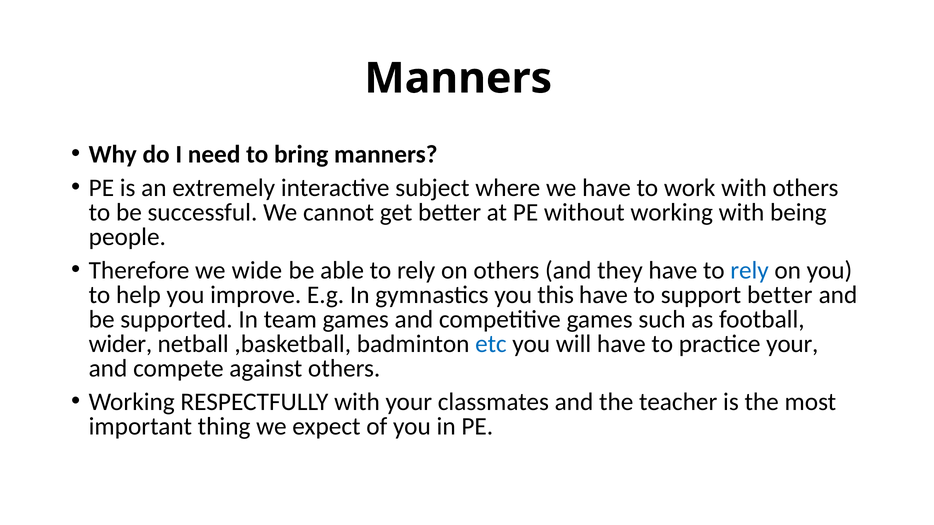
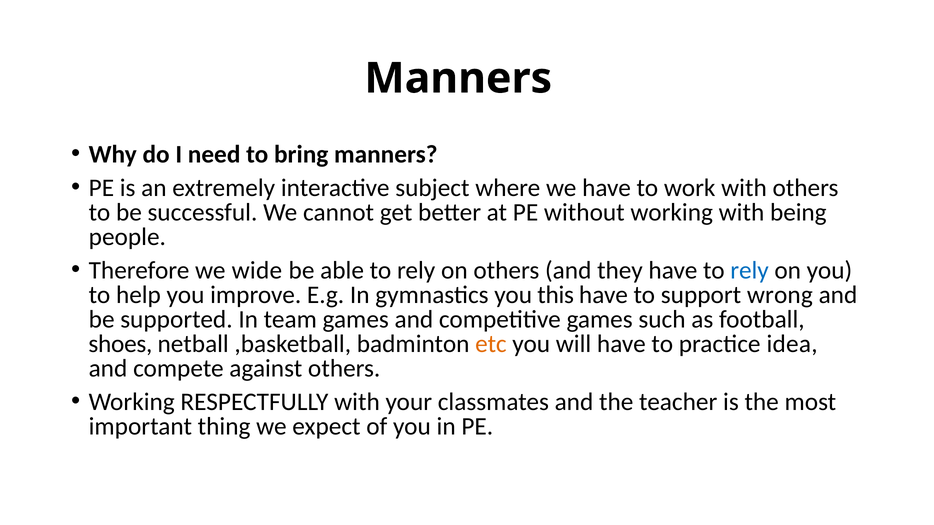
support better: better -> wrong
wider: wider -> shoes
etc colour: blue -> orange
practice your: your -> idea
